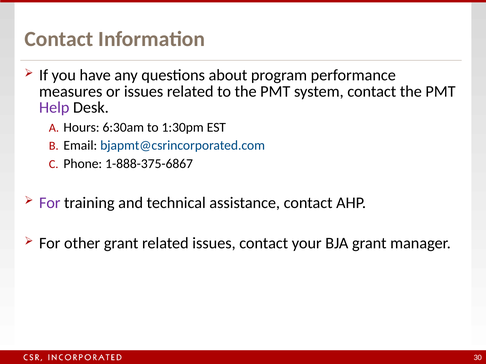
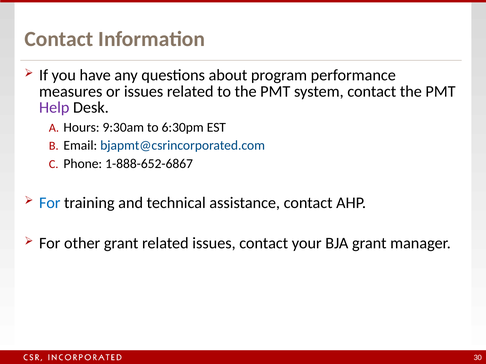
6:30am: 6:30am -> 9:30am
1:30pm: 1:30pm -> 6:30pm
1-888-375-6867: 1-888-375-6867 -> 1-888-652-6867
For at (50, 203) colour: purple -> blue
